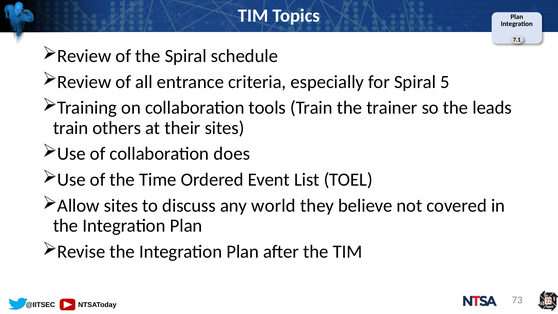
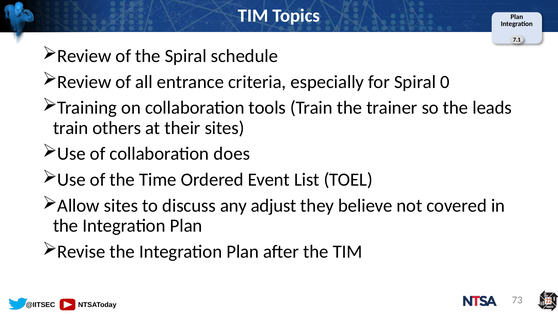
5: 5 -> 0
world: world -> adjust
